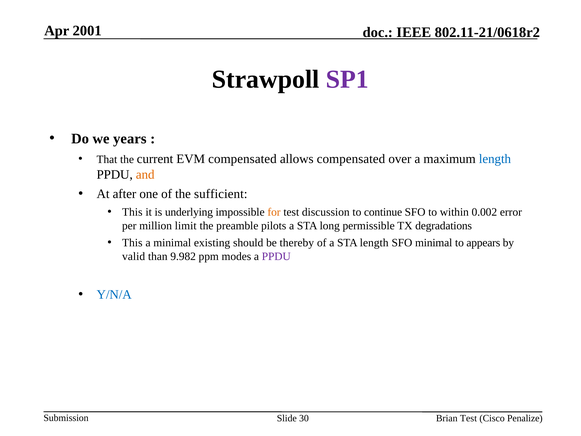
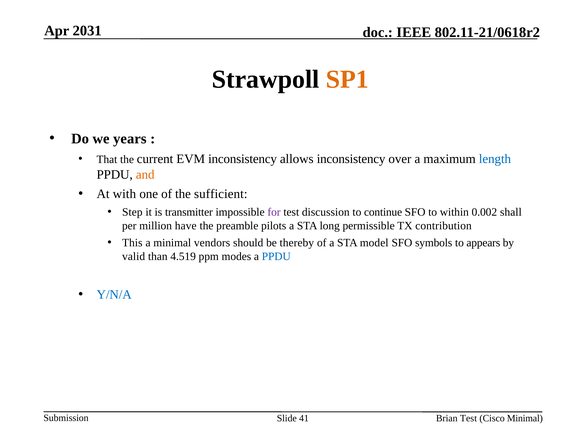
2001: 2001 -> 2031
SP1 colour: purple -> orange
EVM compensated: compensated -> inconsistency
allows compensated: compensated -> inconsistency
after: after -> with
This at (132, 212): This -> Step
underlying: underlying -> transmitter
for colour: orange -> purple
error: error -> shall
limit: limit -> have
degradations: degradations -> contribution
existing: existing -> vendors
STA length: length -> model
SFO minimal: minimal -> symbols
9.982: 9.982 -> 4.519
PPDU at (276, 256) colour: purple -> blue
30: 30 -> 41
Cisco Penalize: Penalize -> Minimal
